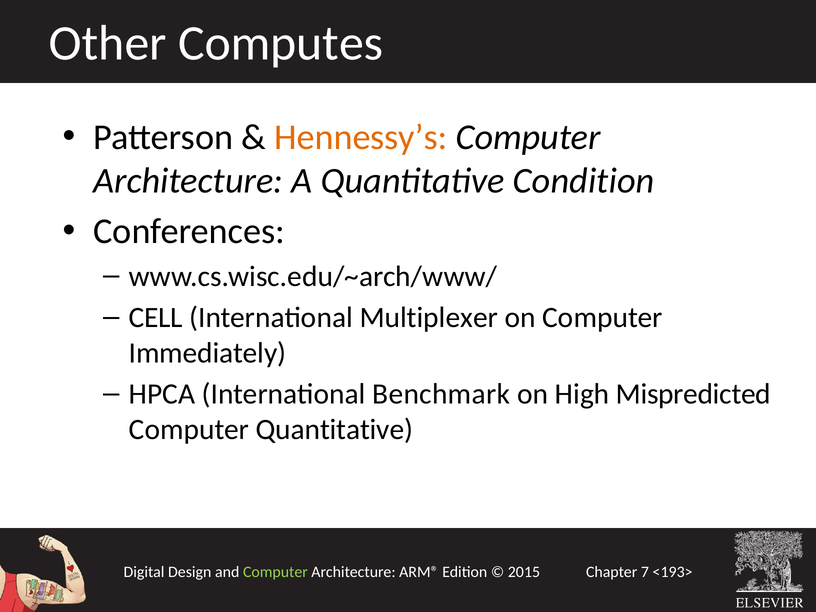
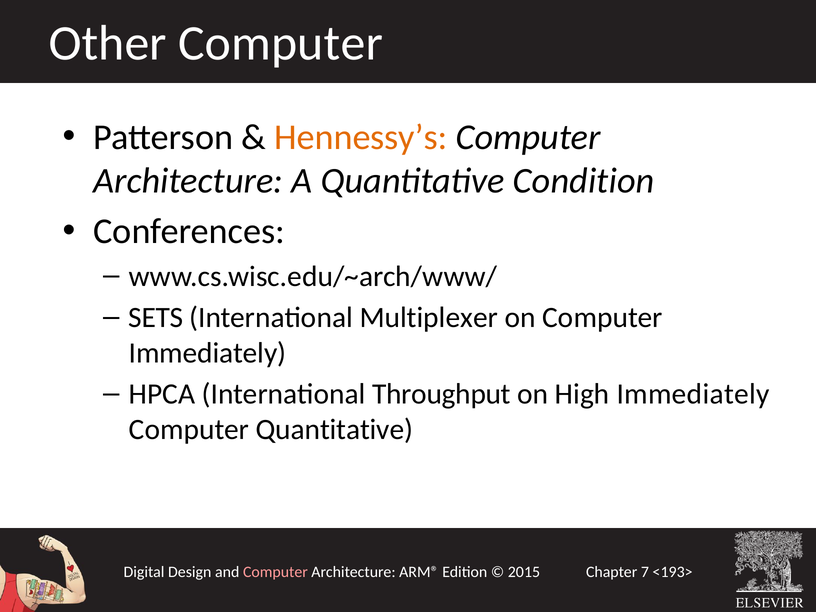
Other Computes: Computes -> Computer
CELL: CELL -> SETS
Benchmark: Benchmark -> Throughput
High Mispredicted: Mispredicted -> Immediately
Computer at (275, 572) colour: light green -> pink
